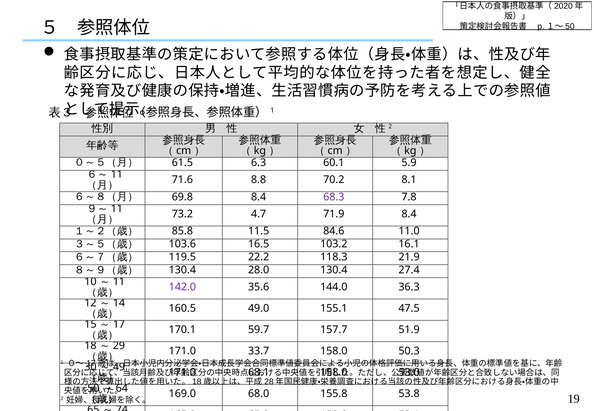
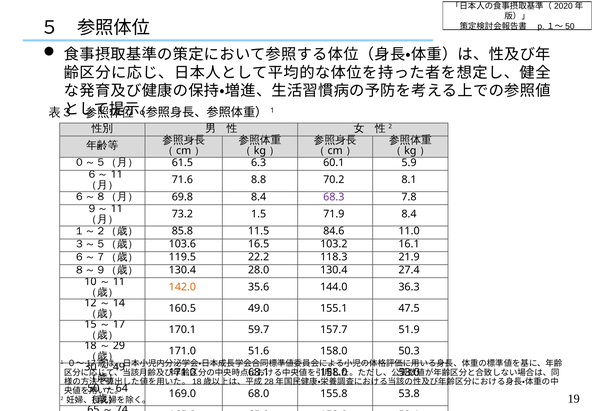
4.7: 4.7 -> 1.5
142.0 colour: purple -> orange
33.7: 33.7 -> 51.6
